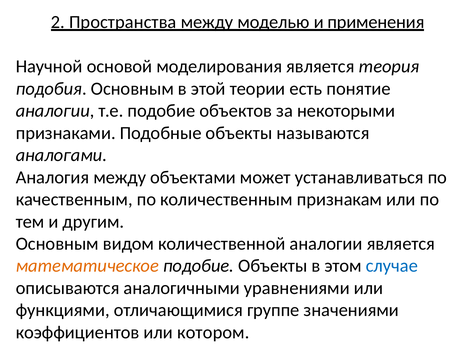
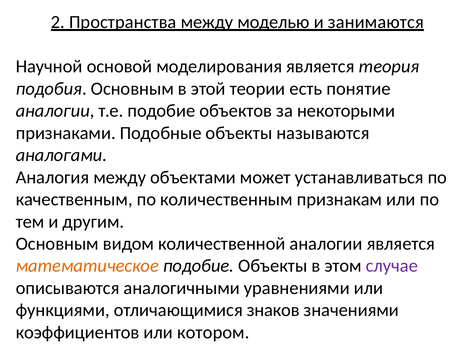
применения: применения -> занимаются
случае colour: blue -> purple
группе: группе -> знаков
